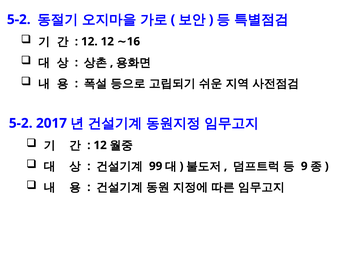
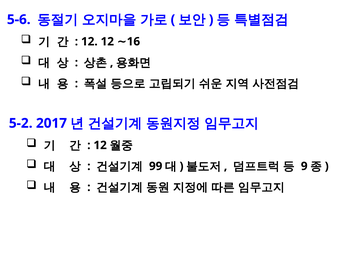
5-2 at (19, 20): 5-2 -> 5-6
